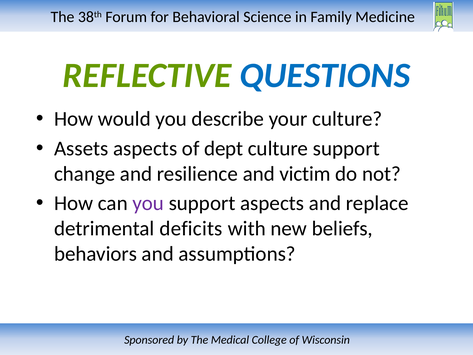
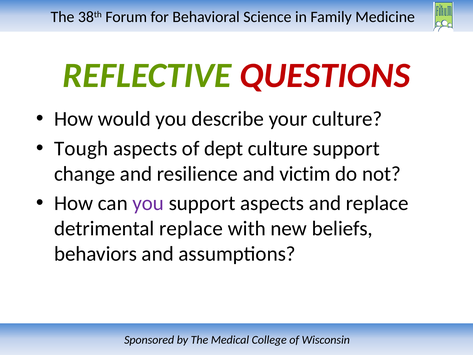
QUESTIONS colour: blue -> red
Assets: Assets -> Tough
detrimental deficits: deficits -> replace
